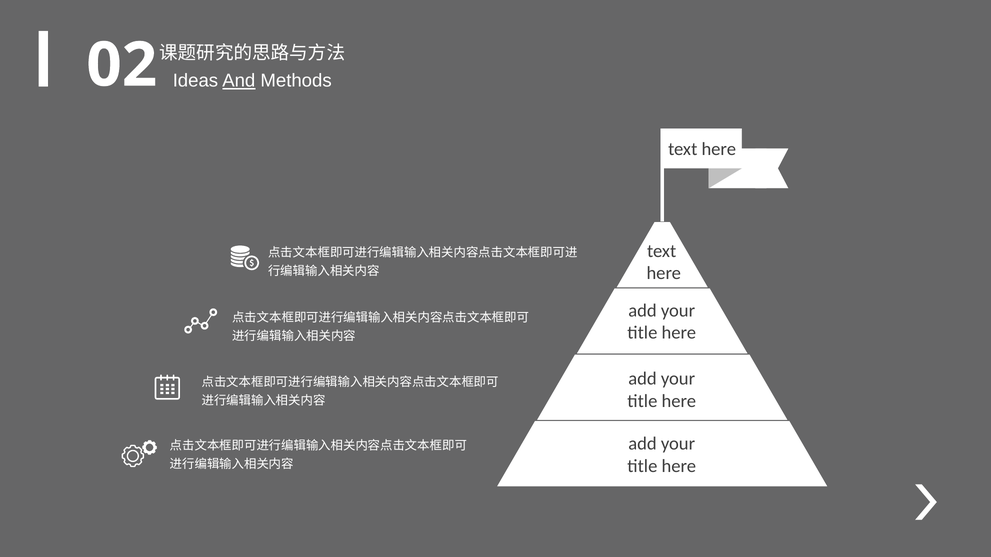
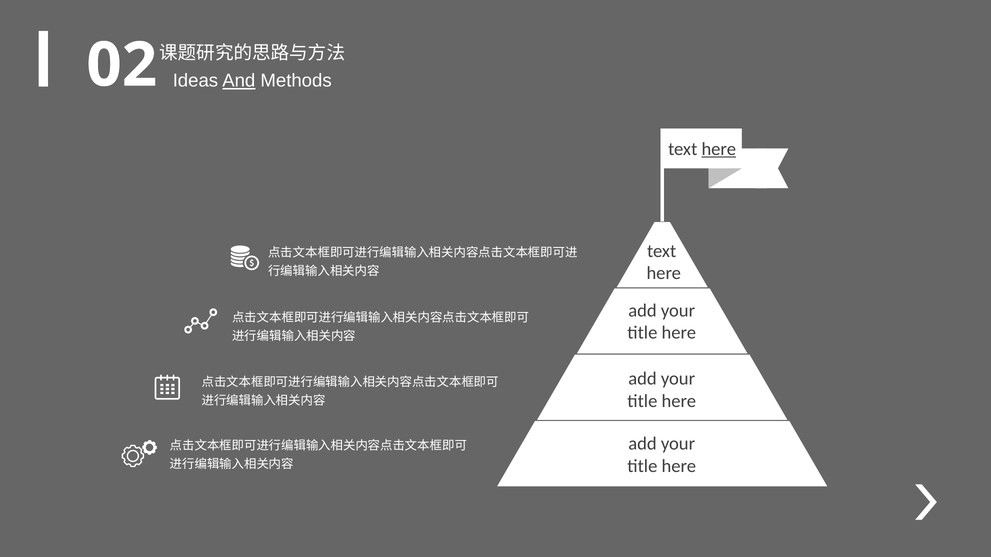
here at (719, 149) underline: none -> present
